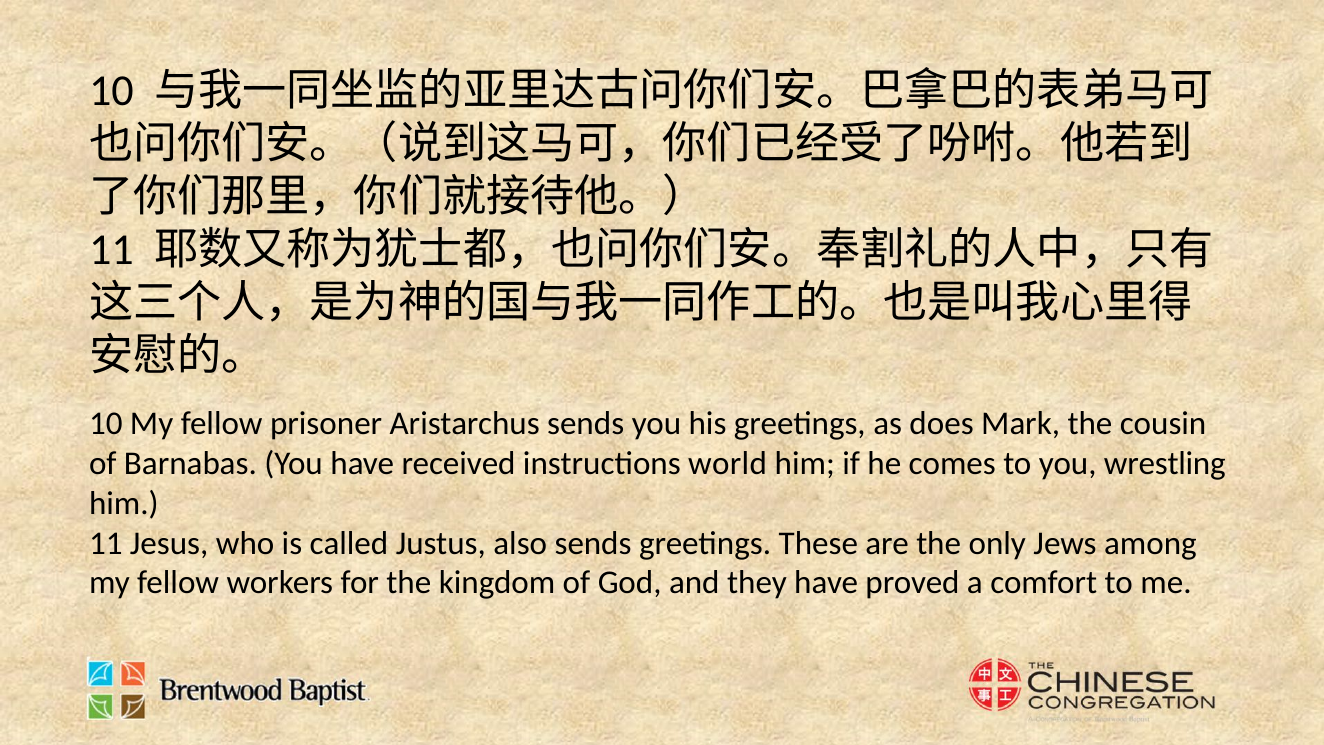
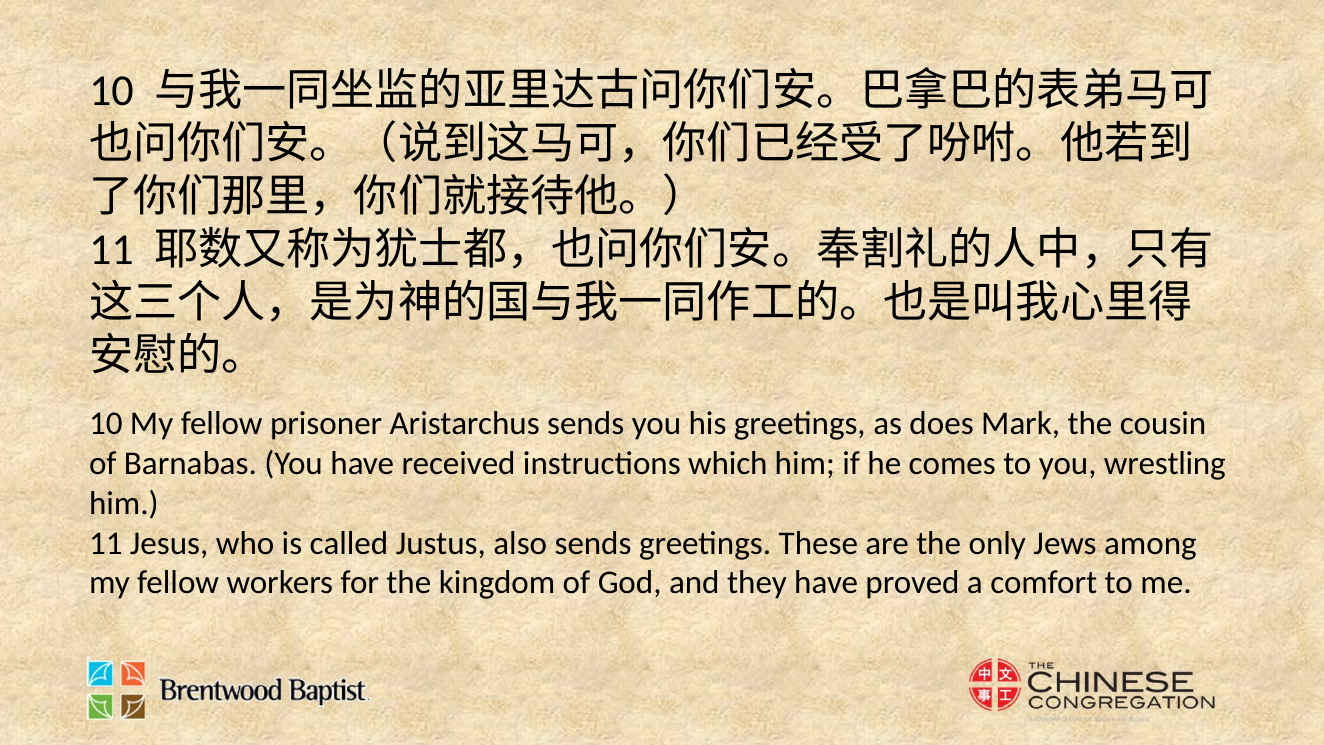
world: world -> which
